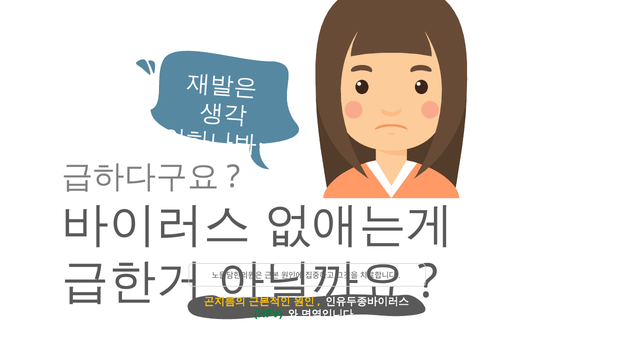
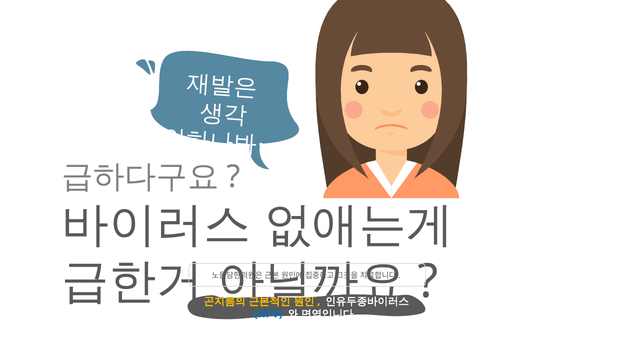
HPV colour: green -> blue
